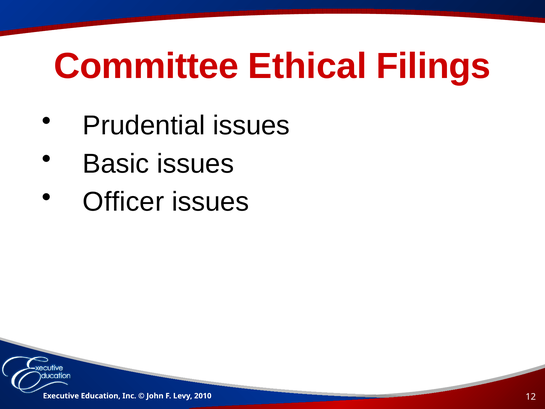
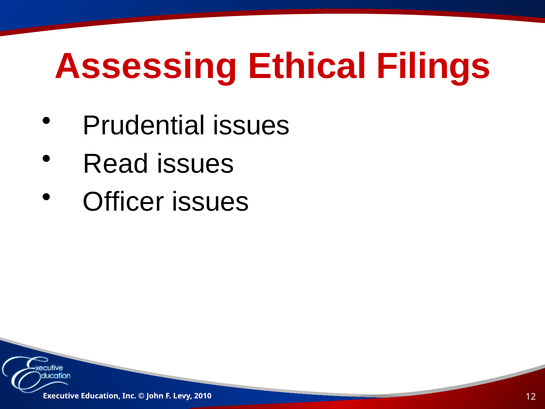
Committee: Committee -> Assessing
Basic: Basic -> Read
